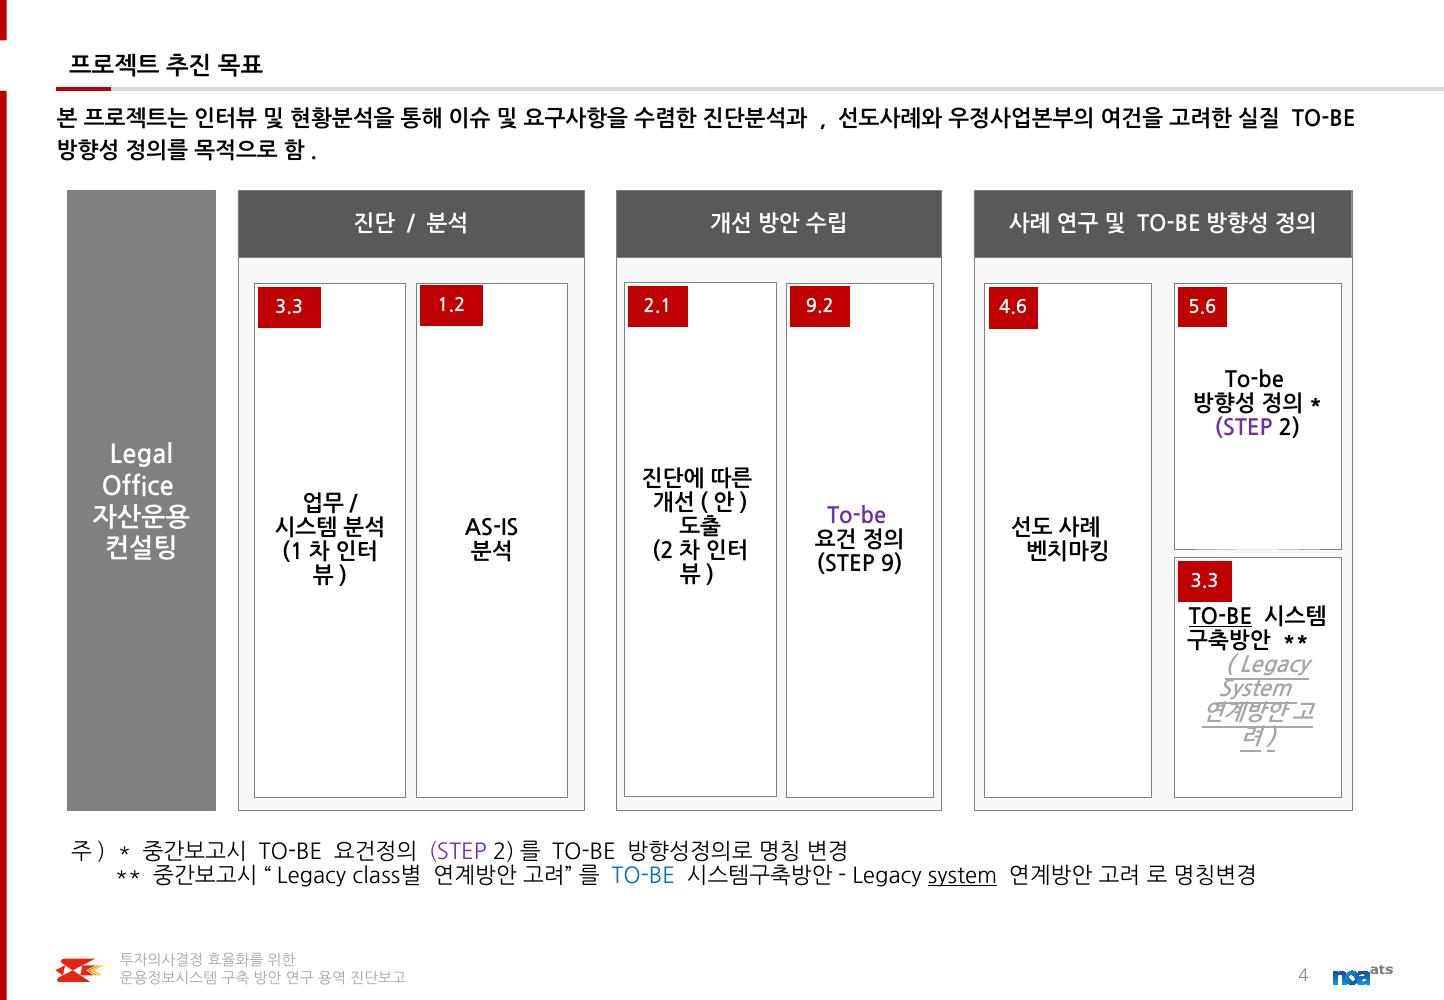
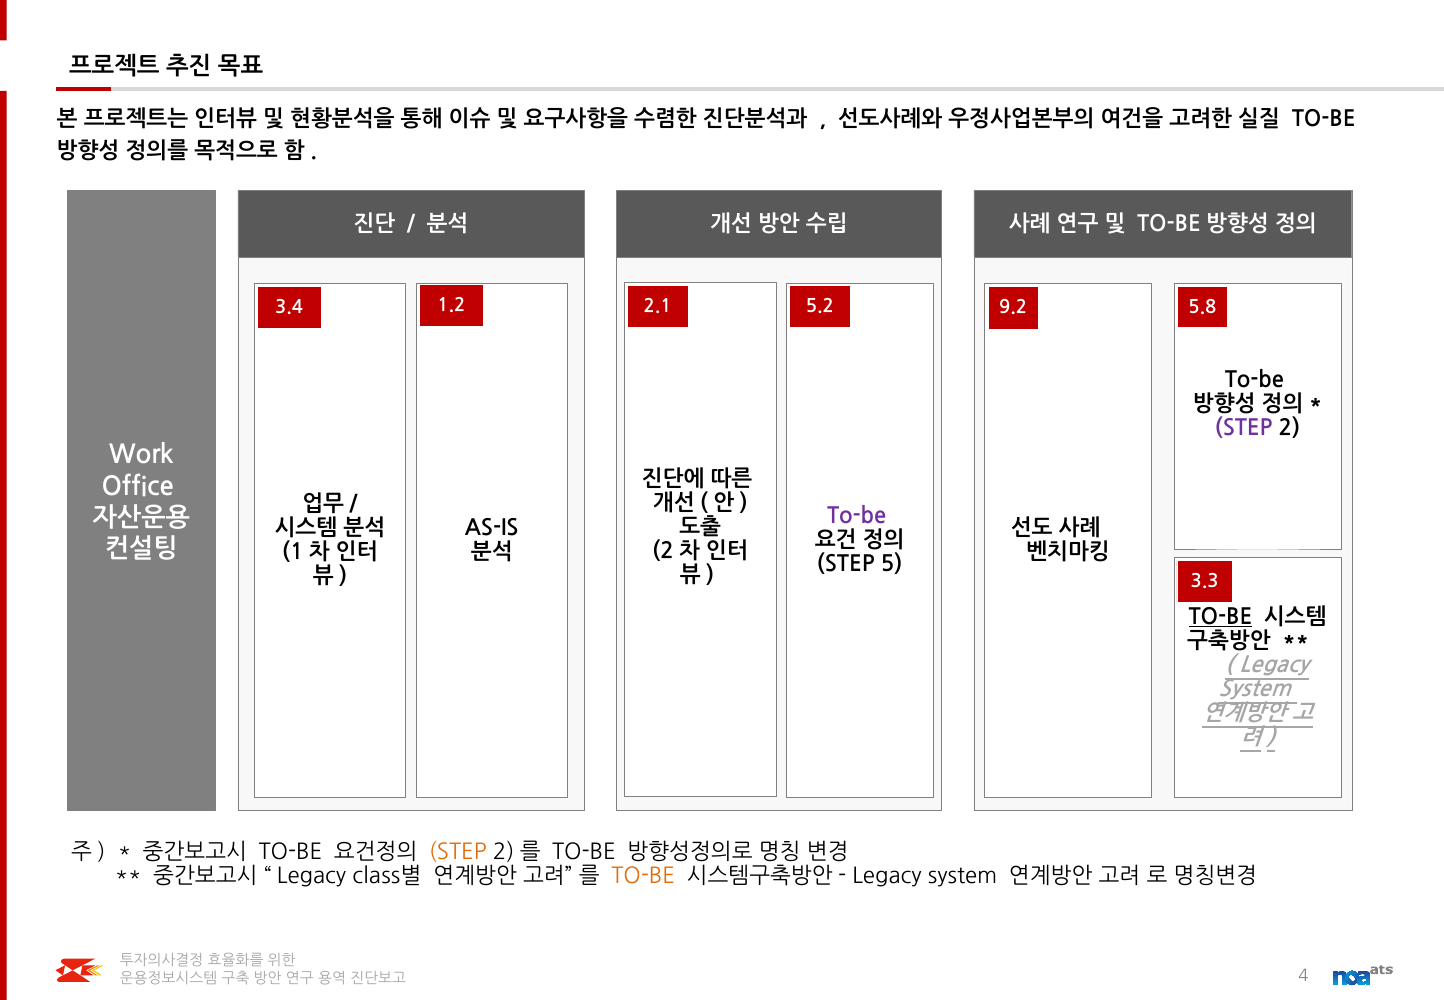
9.2: 9.2 -> 5.2
5.6: 5.6 -> 5.8
3.3 at (289, 307): 3.3 -> 3.4
4.6: 4.6 -> 9.2
Legal: Legal -> Work
9: 9 -> 5
STEP at (458, 852) colour: purple -> orange
TO-BE at (643, 876) colour: blue -> orange
system at (963, 876) underline: present -> none
